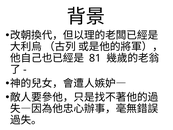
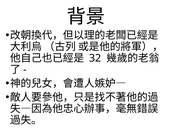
81: 81 -> 32
